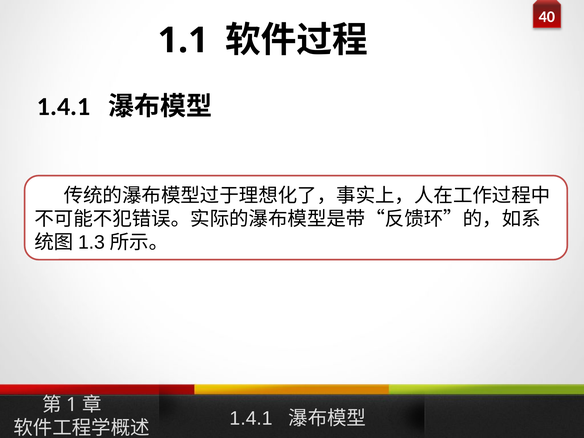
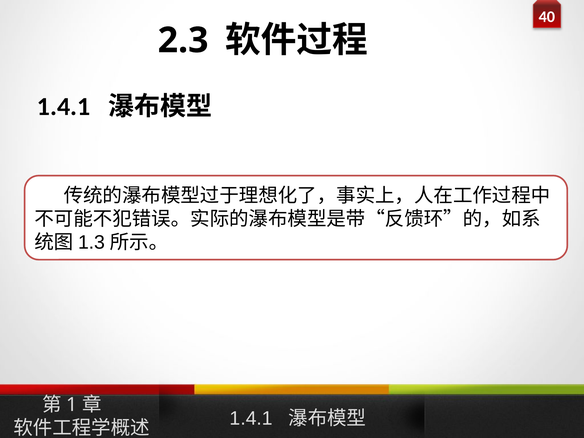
1.1: 1.1 -> 2.3
